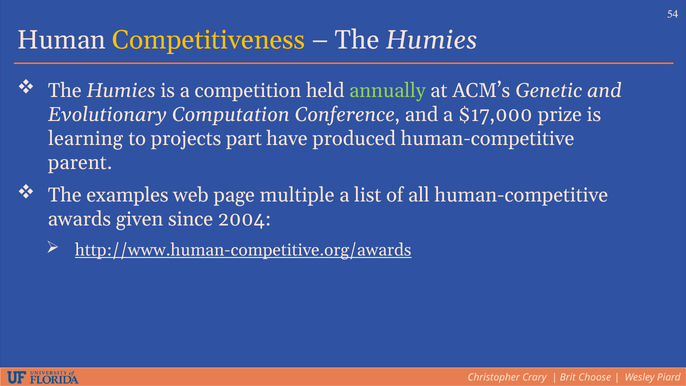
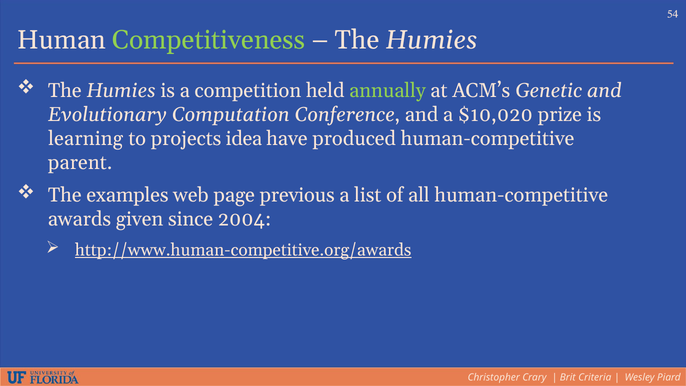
Competitiveness colour: yellow -> light green
$17,000: $17,000 -> $10,020
part: part -> idea
multiple: multiple -> previous
Choose: Choose -> Criteria
